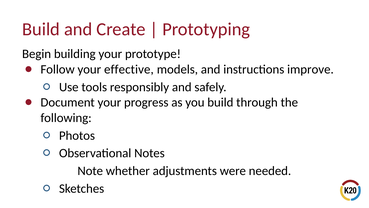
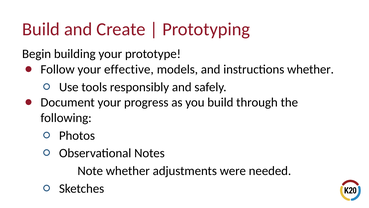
instructions improve: improve -> whether
